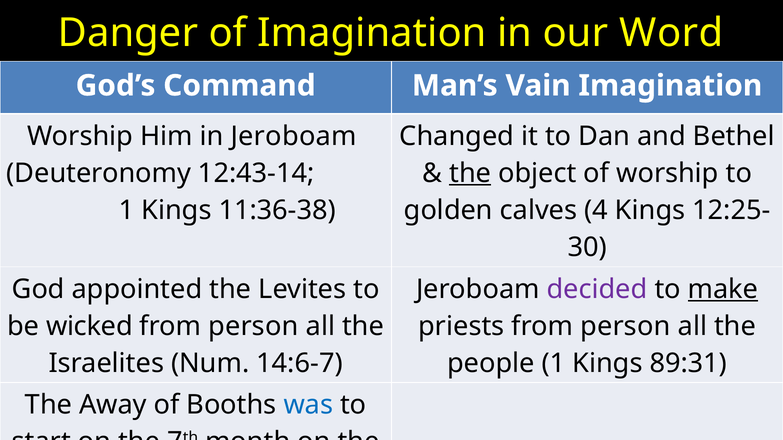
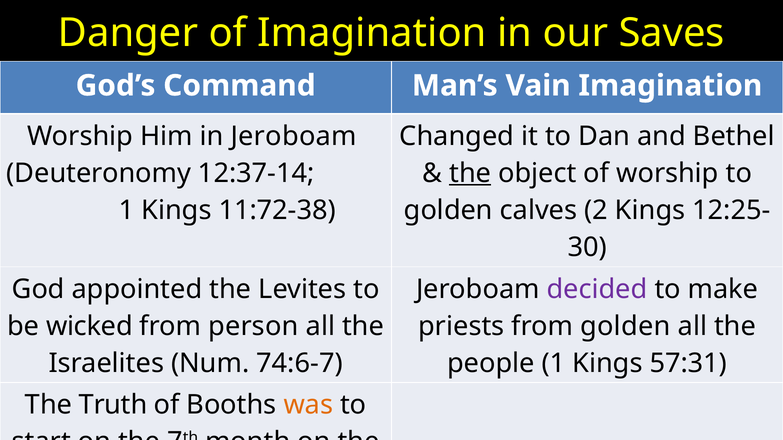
Word: Word -> Saves
12:43-14: 12:43-14 -> 12:37-14
11:36-38: 11:36-38 -> 11:72-38
4: 4 -> 2
make underline: present -> none
priests from person: person -> golden
14:6-7: 14:6-7 -> 74:6-7
89:31: 89:31 -> 57:31
Away: Away -> Truth
was colour: blue -> orange
